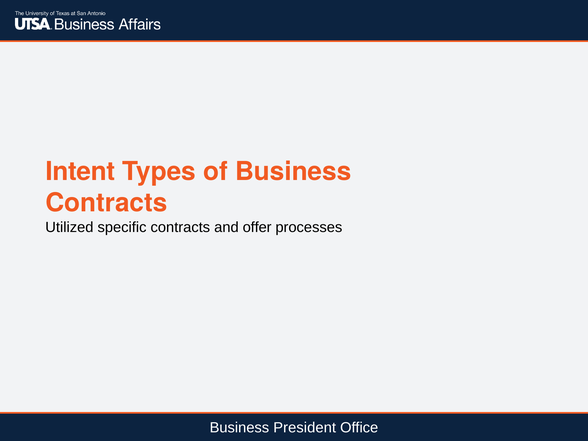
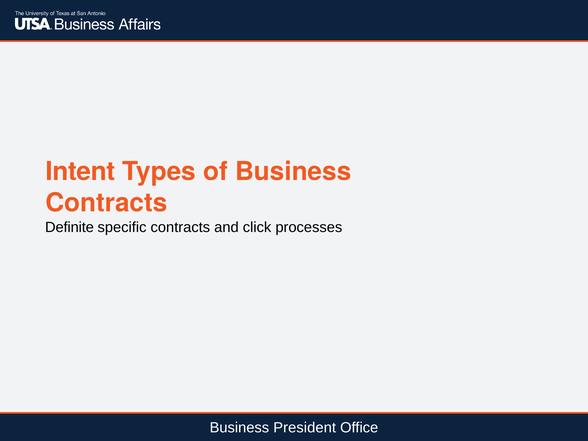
Utilized: Utilized -> Definite
offer: offer -> click
